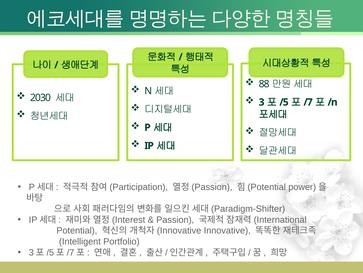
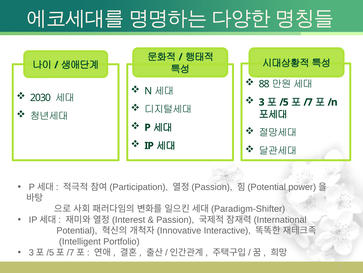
Innovative: Innovative -> Interactive
